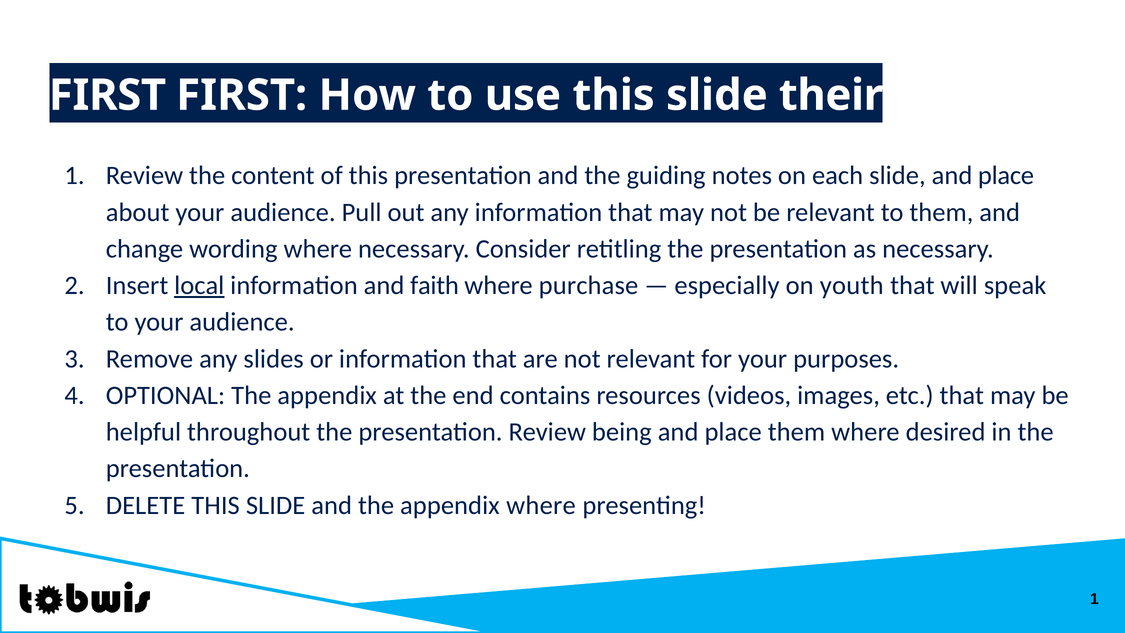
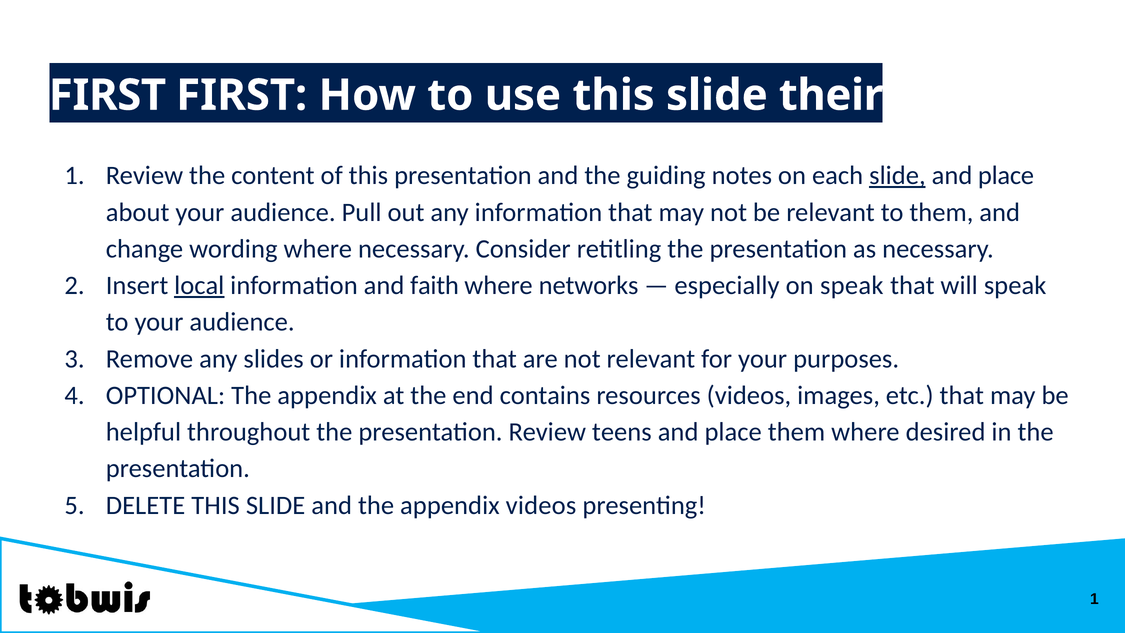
slide at (897, 176) underline: none -> present
purchase: purchase -> networks
on youth: youth -> speak
being: being -> teens
appendix where: where -> videos
